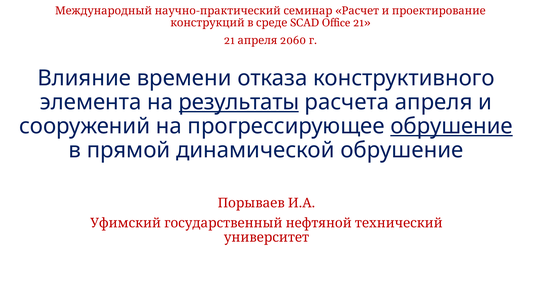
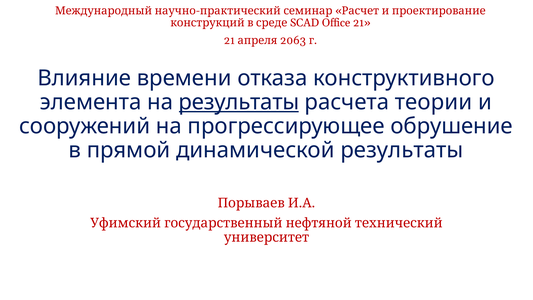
2060: 2060 -> 2063
расчета апреля: апреля -> теории
обрушение at (452, 126) underline: present -> none
динамической обрушение: обрушение -> результаты
